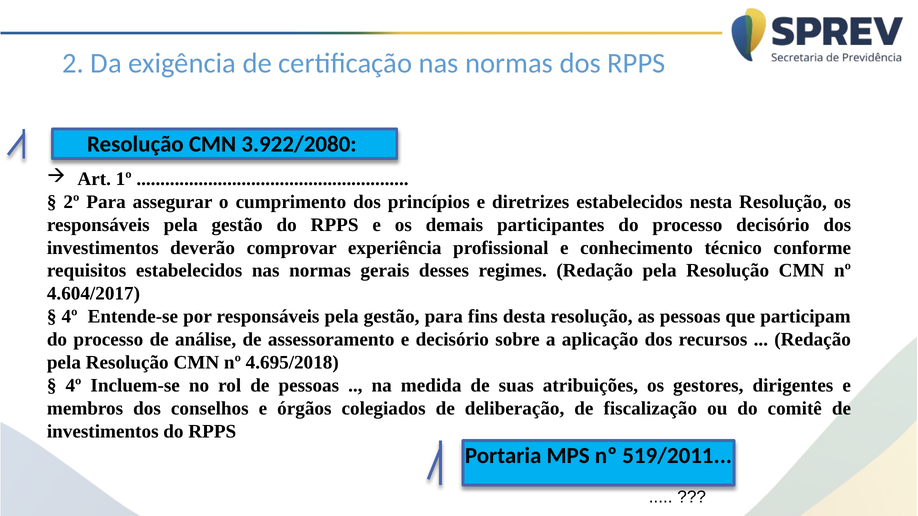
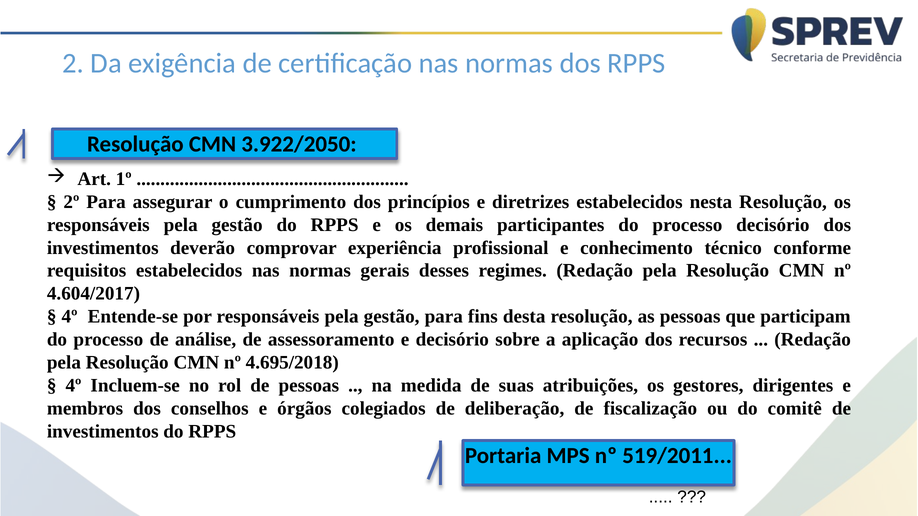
3.922/2080: 3.922/2080 -> 3.922/2050
